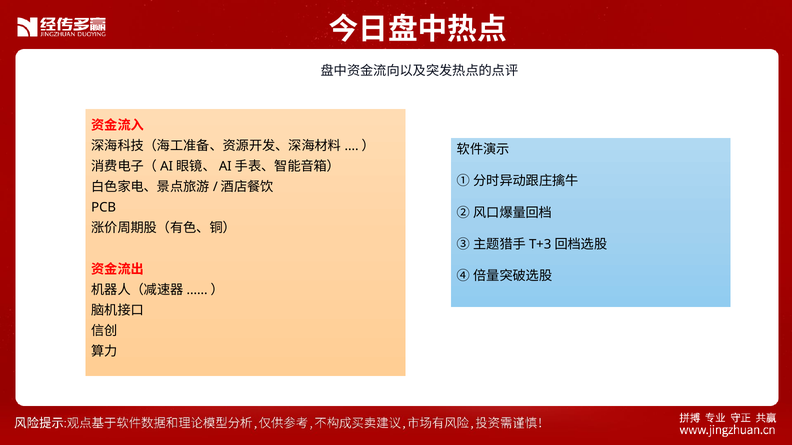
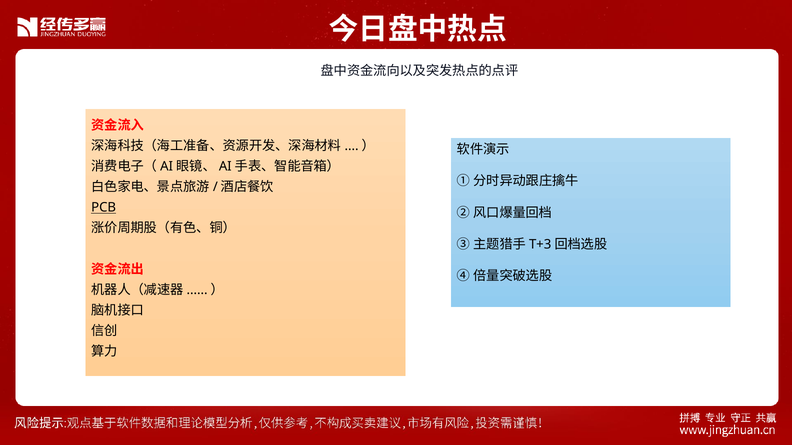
PCB underline: none -> present
